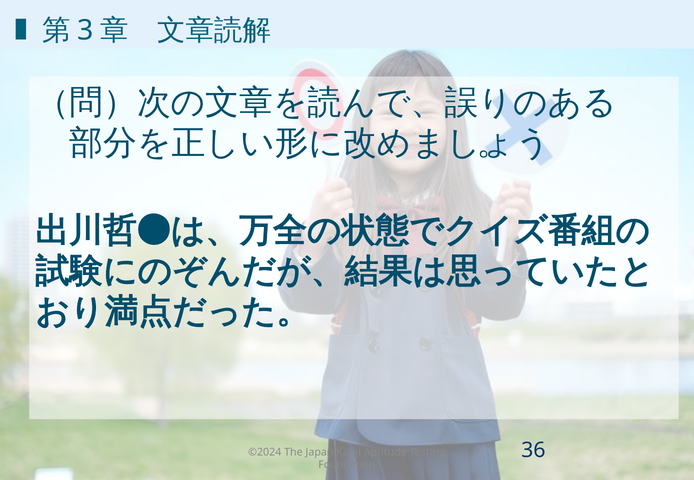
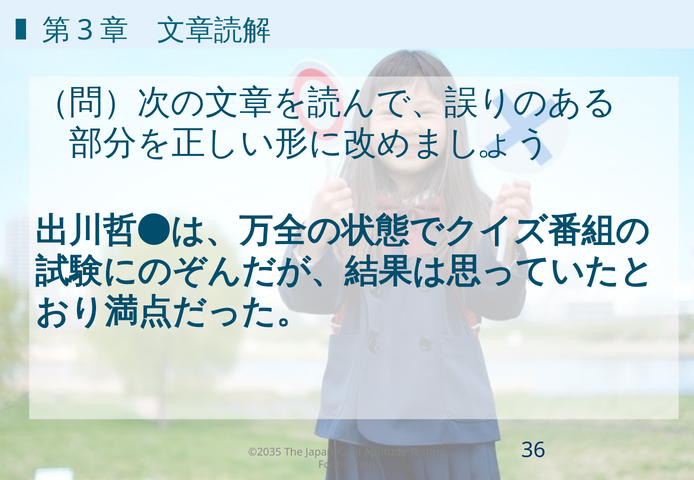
©2024: ©2024 -> ©2035
